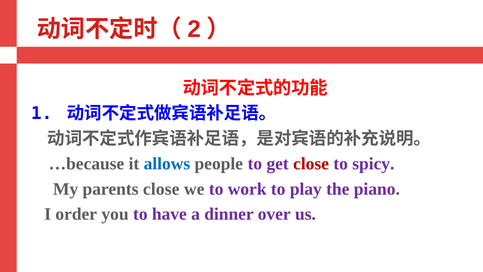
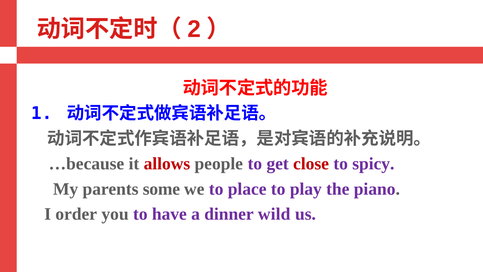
allows colour: blue -> red
parents close: close -> some
work: work -> place
over: over -> wild
